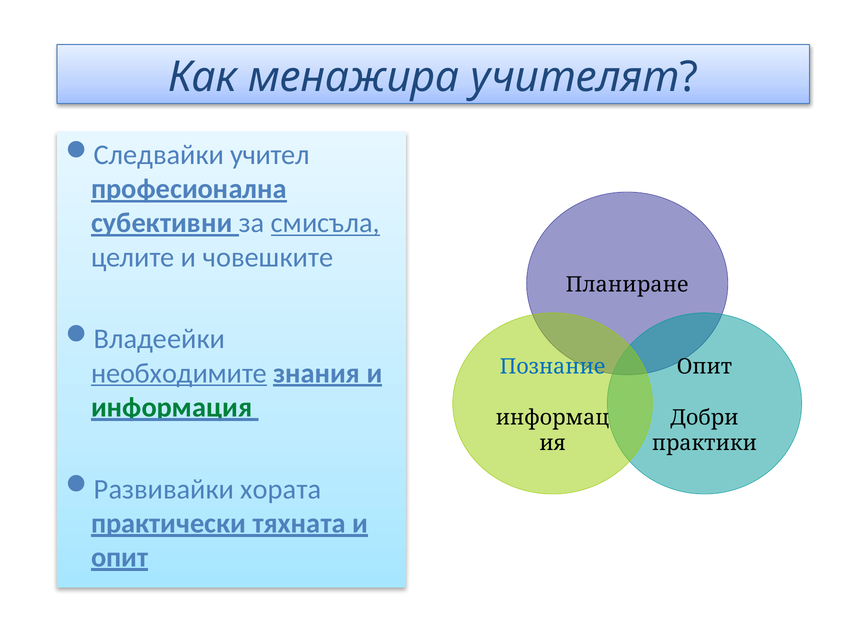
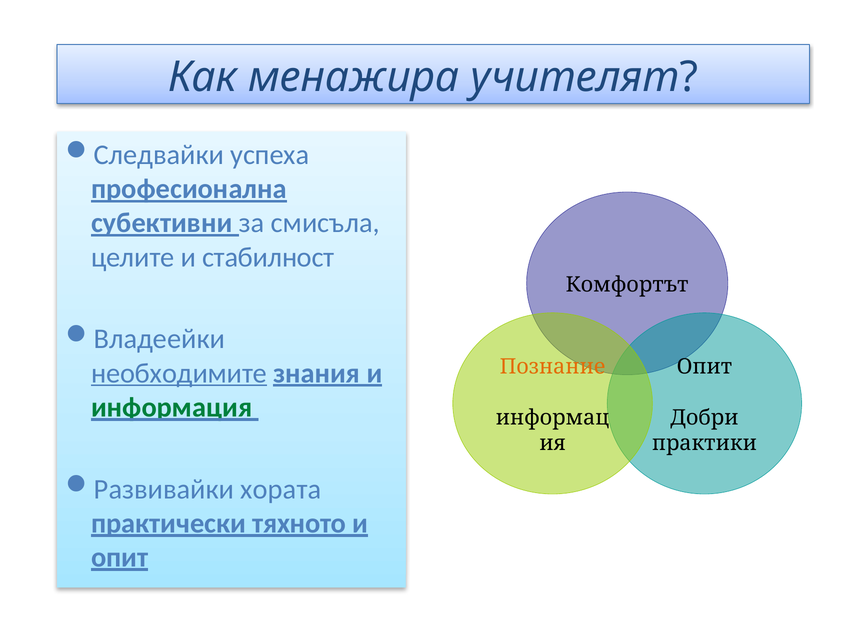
учител: учител -> успеха
смисъла underline: present -> none
човешките: човешките -> стабилност
Планиране: Планиране -> Комфортът
Познание colour: blue -> orange
тяхната: тяхната -> тяхното
